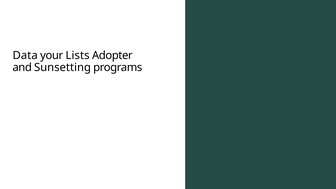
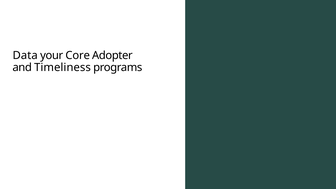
Lists: Lists -> Core
Sunsetting: Sunsetting -> Timeliness
